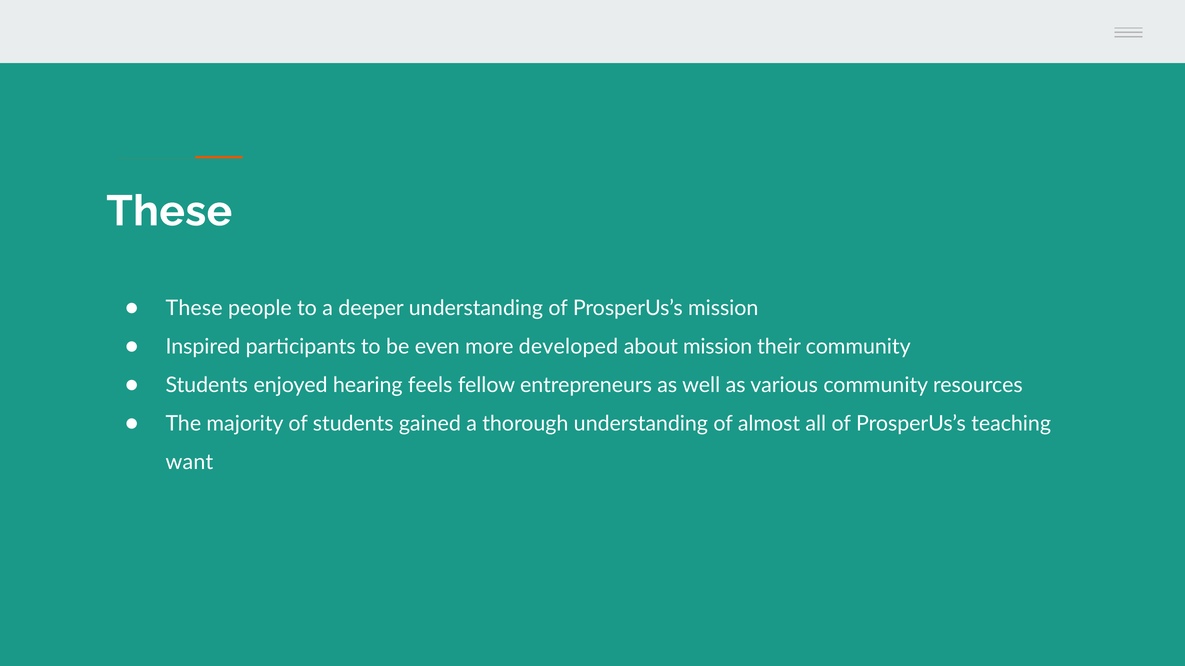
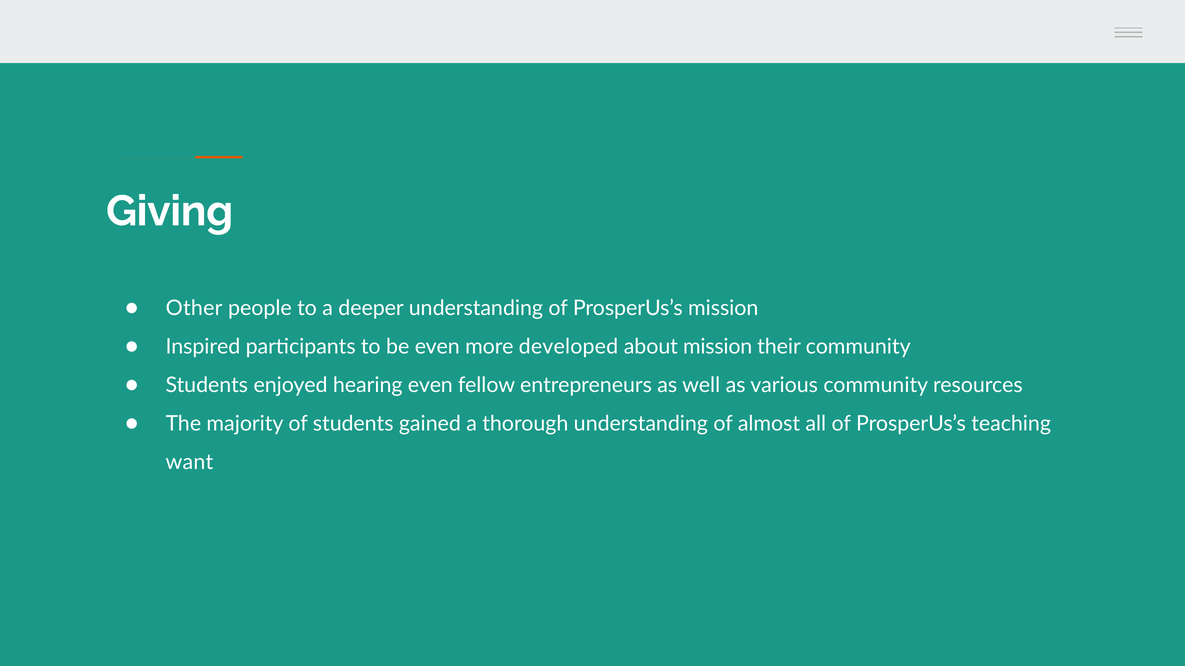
These at (169, 211): These -> Giving
These at (194, 308): These -> Other
hearing feels: feels -> even
